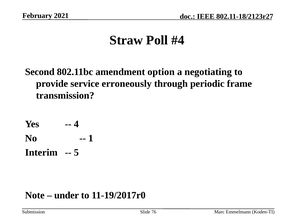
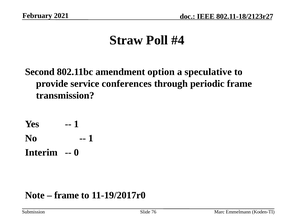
negotiating: negotiating -> speculative
erroneously: erroneously -> conferences
4 at (76, 124): 4 -> 1
5: 5 -> 0
under at (67, 195): under -> frame
